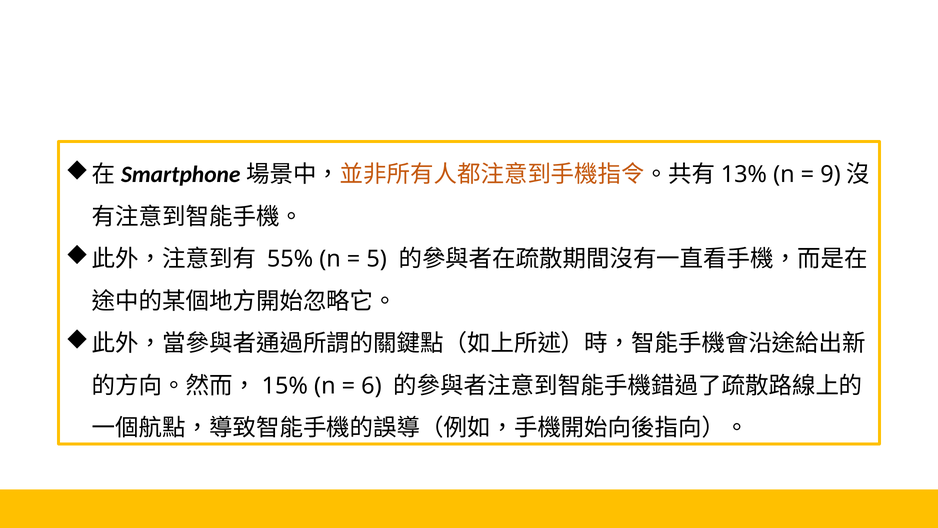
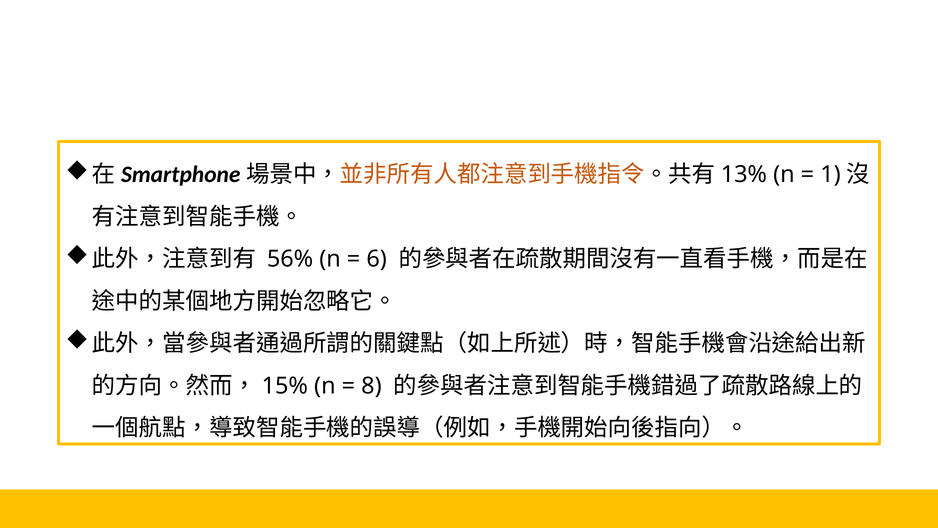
9: 9 -> 1
55%: 55% -> 56%
5: 5 -> 6
6: 6 -> 8
